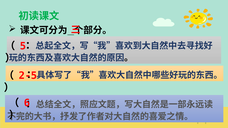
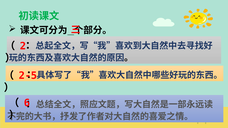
5: 5 -> 2
